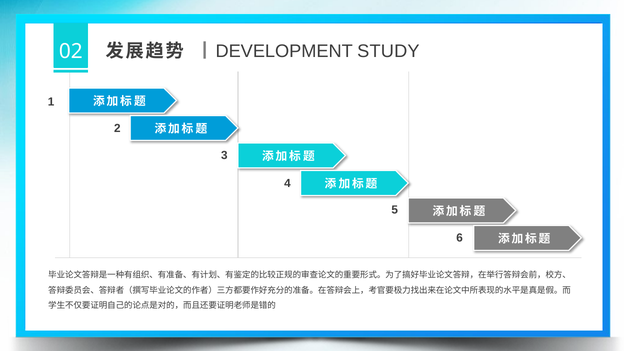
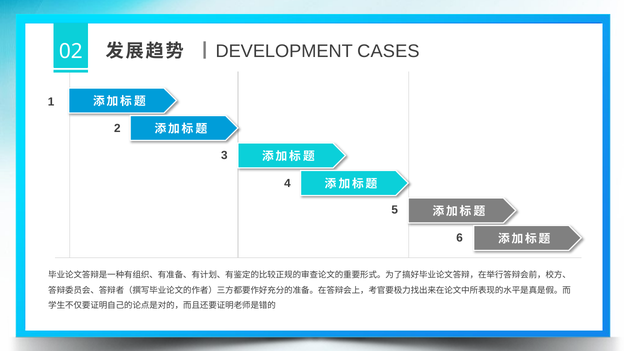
STUDY: STUDY -> CASES
